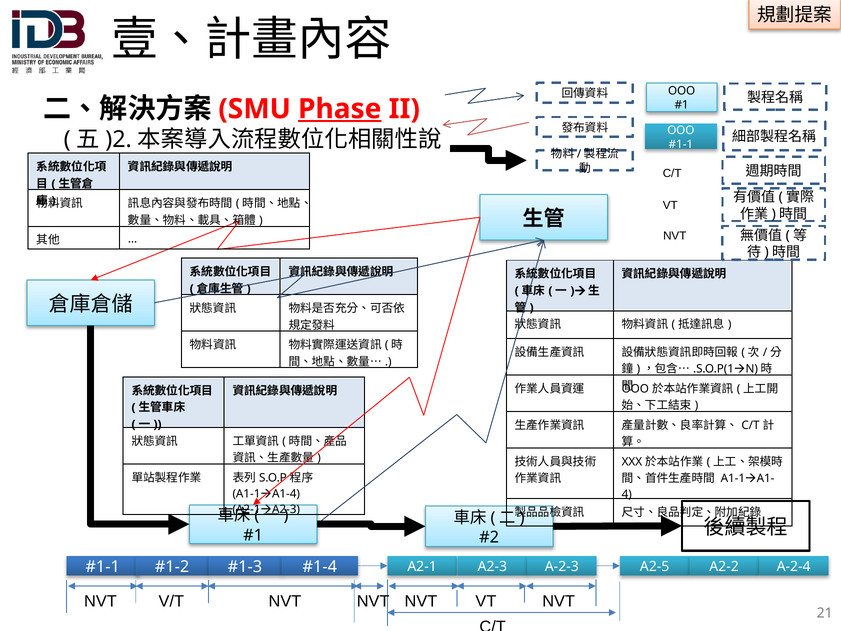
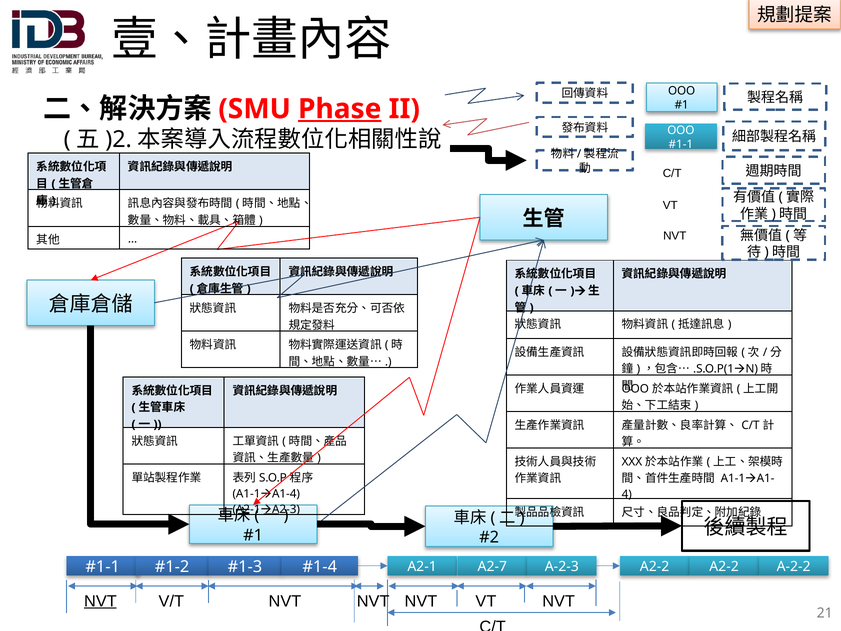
A2-3: A2-3 -> A2-7
A-2-3 A2-5: A2-5 -> A2-2
A-2-4: A-2-4 -> A-2-2
NVT at (100, 601) underline: none -> present
